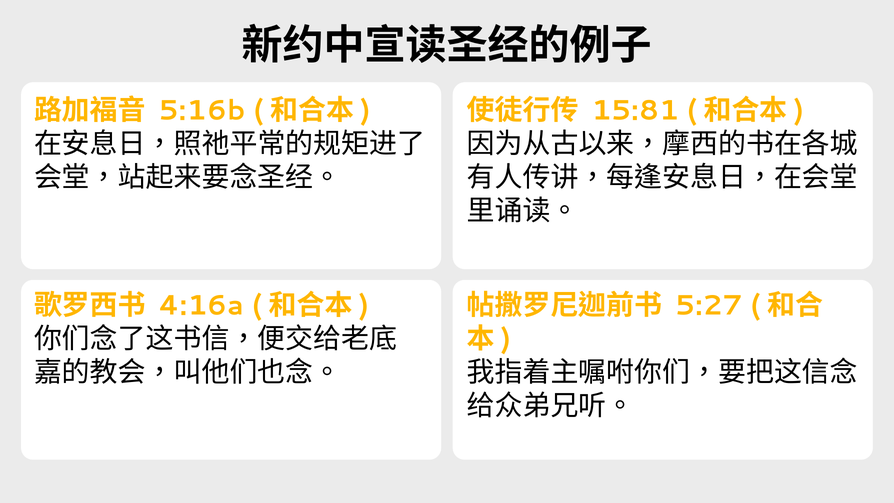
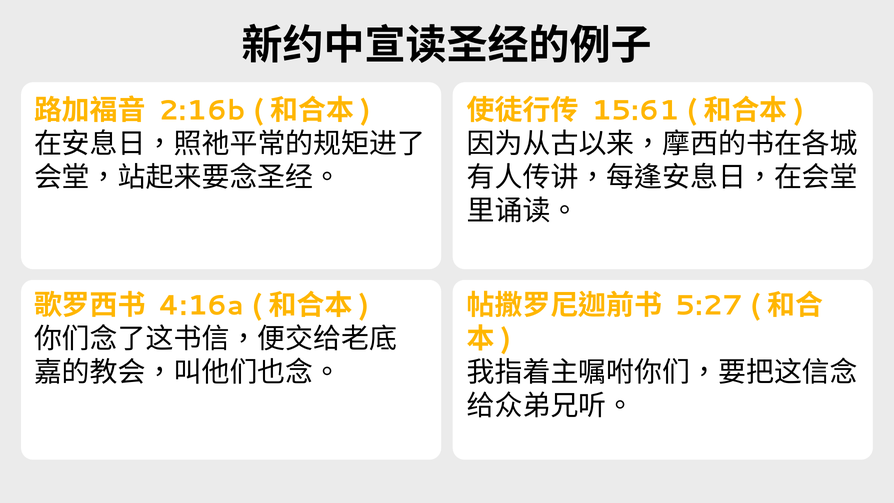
5:16b: 5:16b -> 2:16b
15:81: 15:81 -> 15:61
